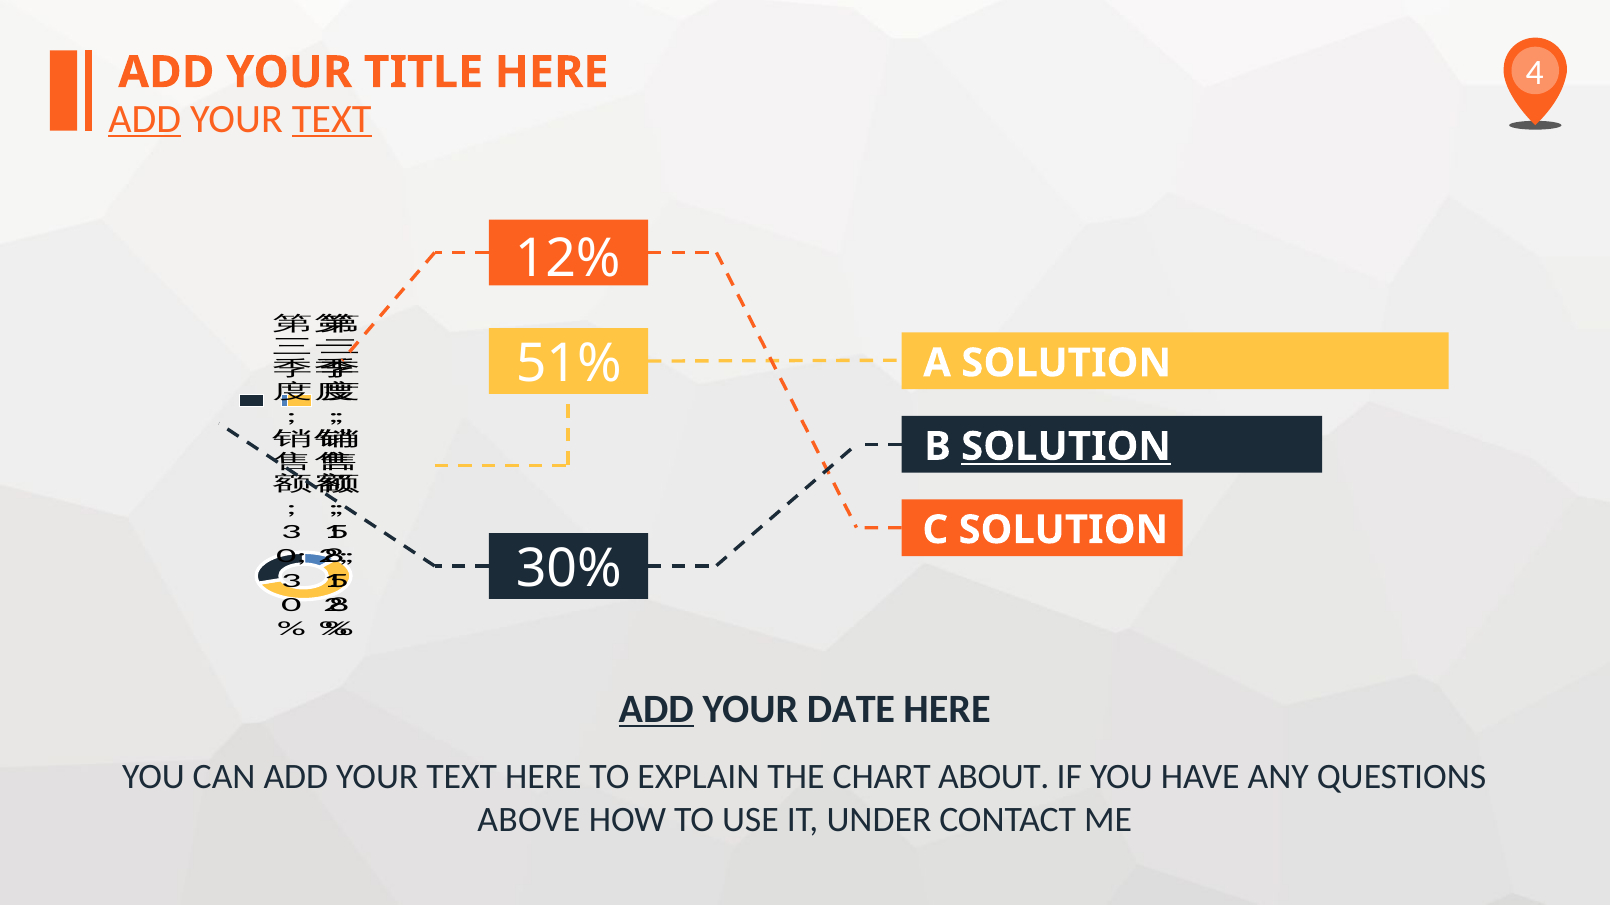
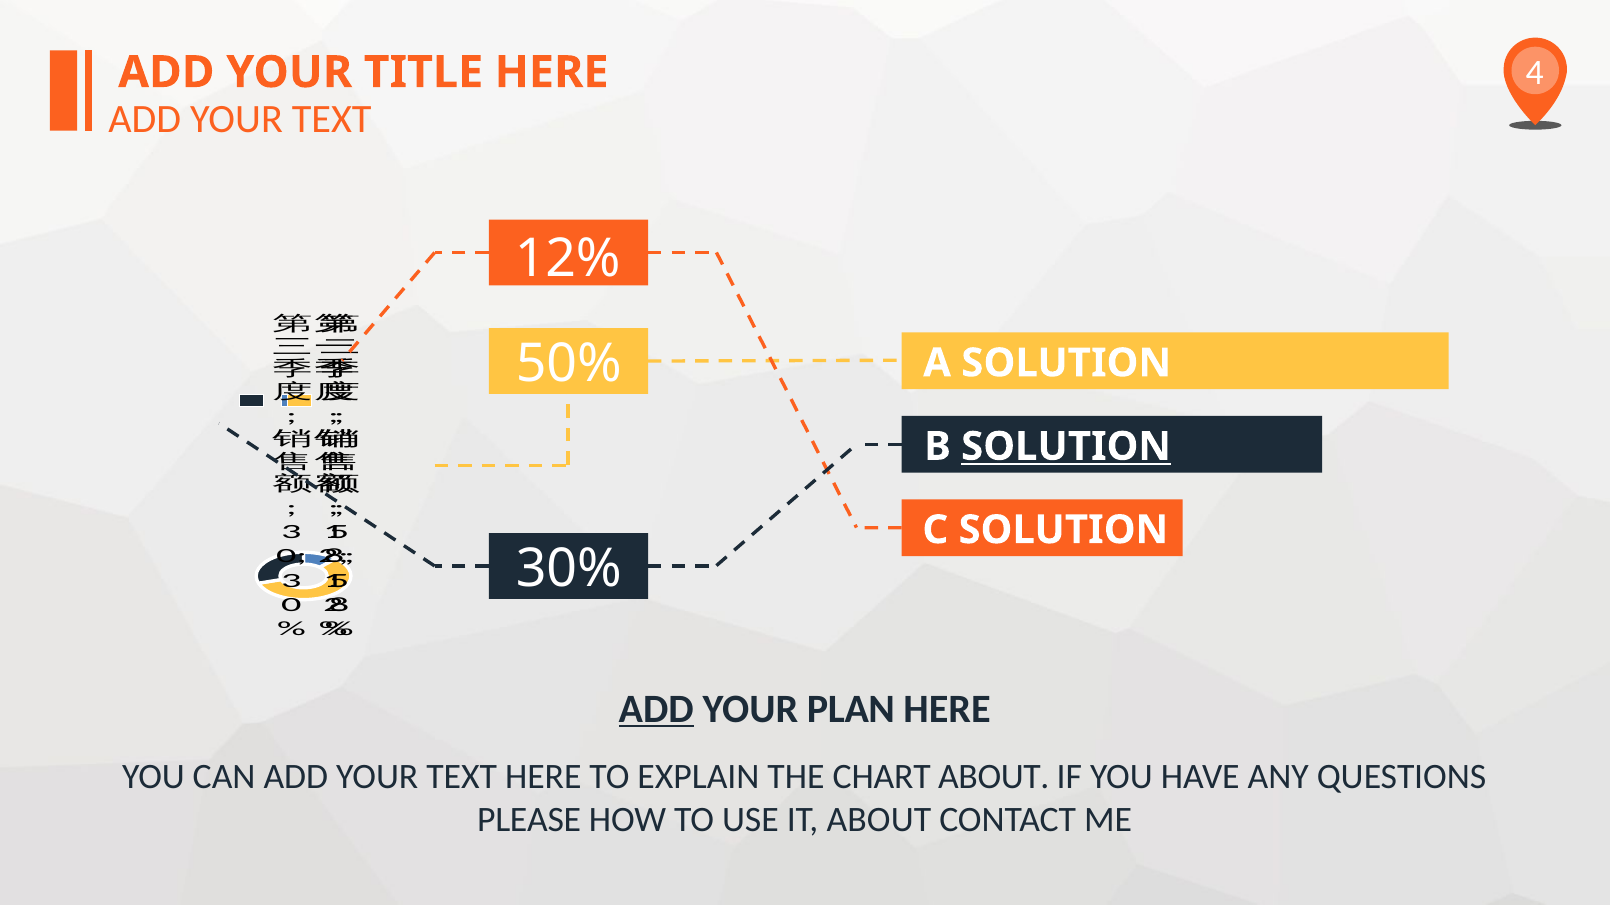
ADD at (145, 119) underline: present -> none
TEXT at (332, 119) underline: present -> none
51%: 51% -> 50%
DATE: DATE -> PLAN
ABOVE: ABOVE -> PLEASE
IT UNDER: UNDER -> ABOUT
